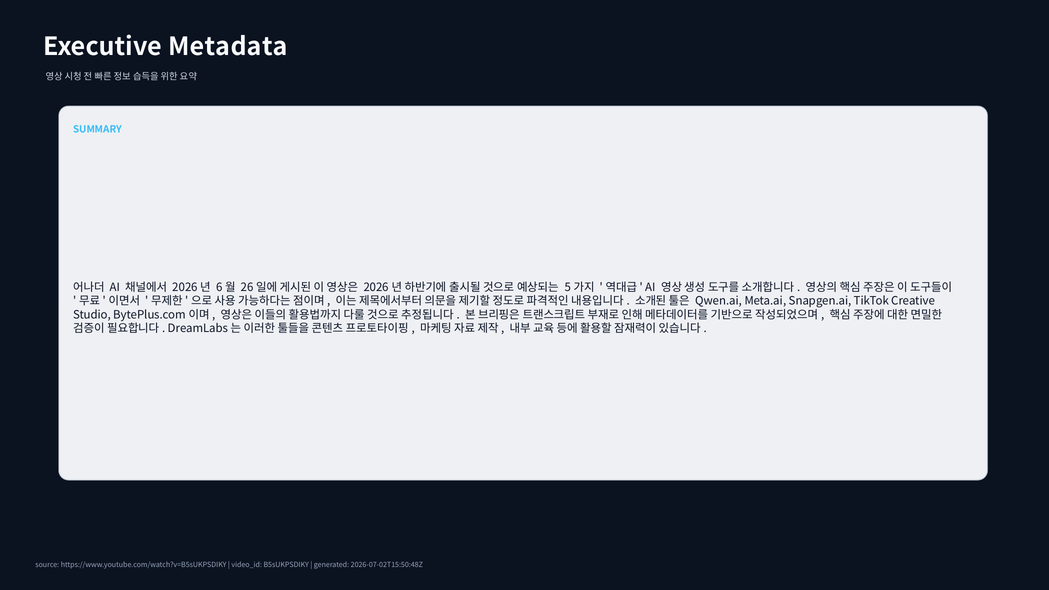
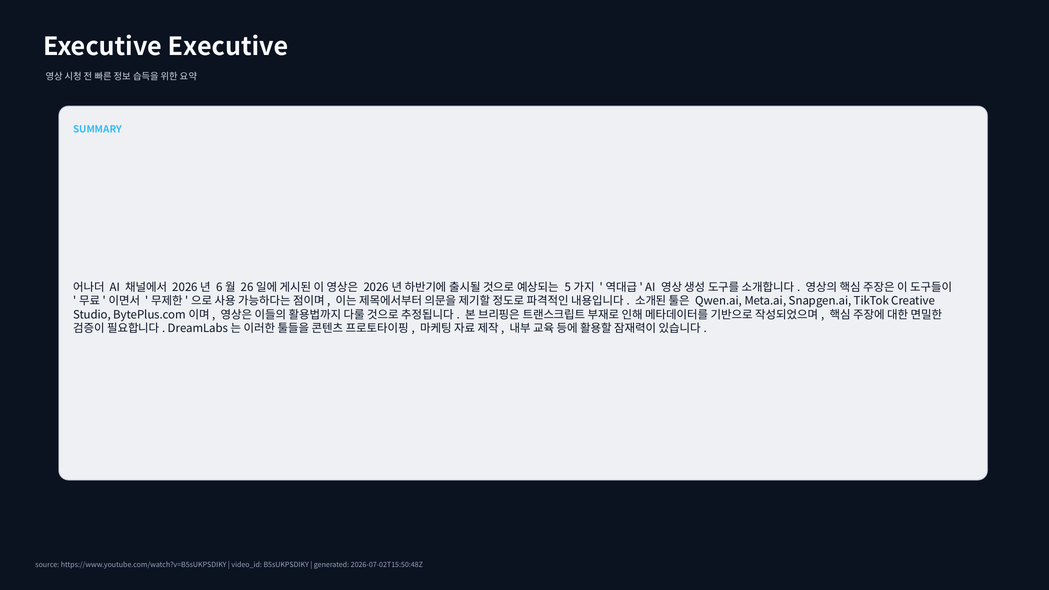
Executive Metadata: Metadata -> Executive
